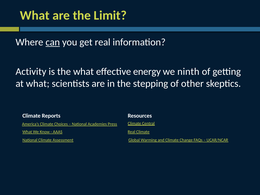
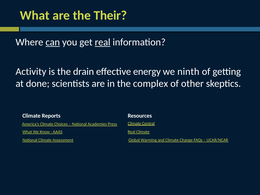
Limit: Limit -> Their
real at (103, 42) underline: none -> present
the what: what -> drain
at what: what -> done
stepping: stepping -> complex
